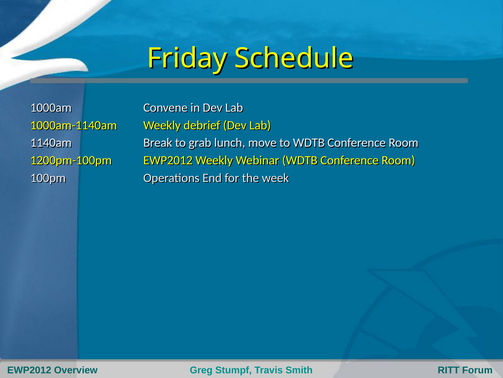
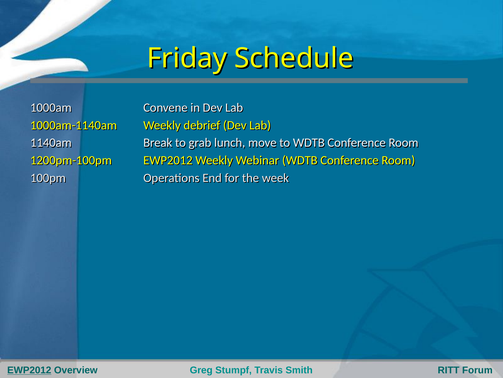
EWP2012 at (29, 370) underline: none -> present
